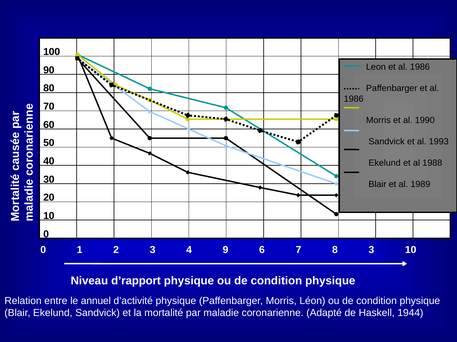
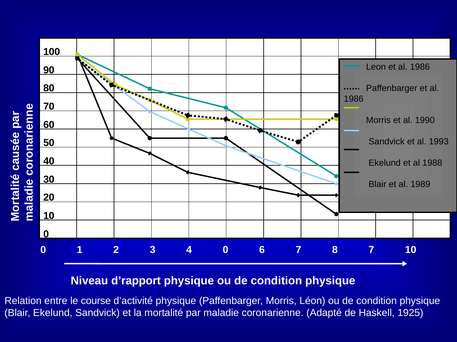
4 9: 9 -> 0
8 3: 3 -> 7
annuel: annuel -> course
1944: 1944 -> 1925
